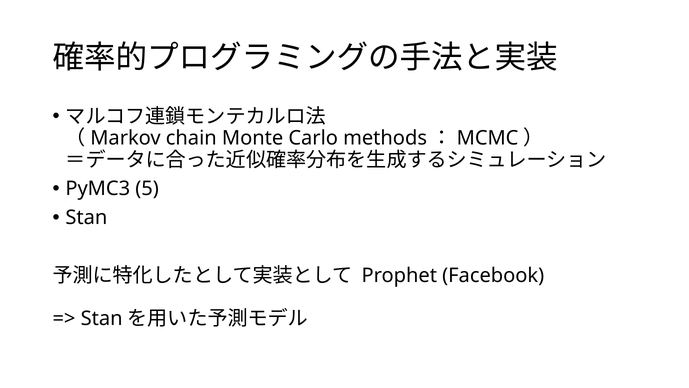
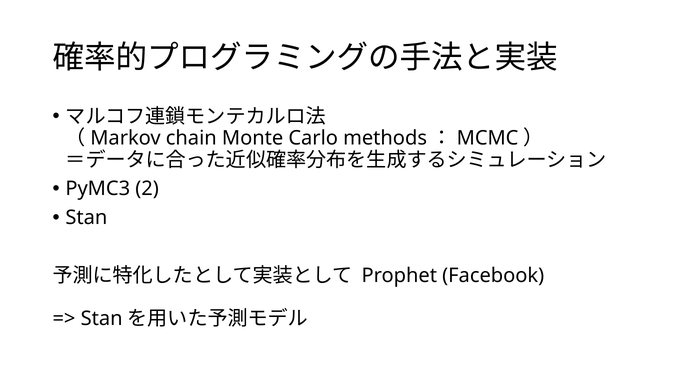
5: 5 -> 2
